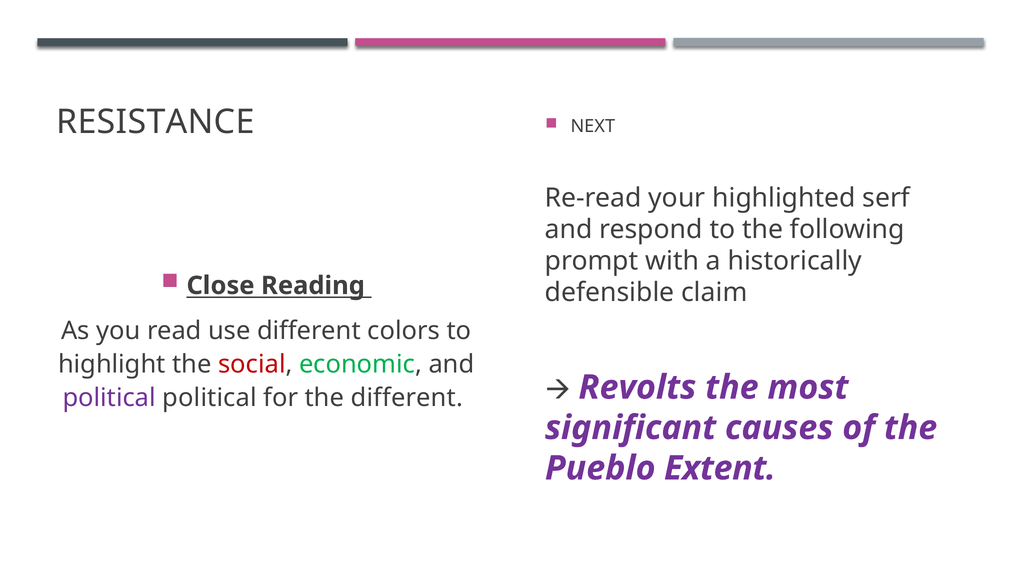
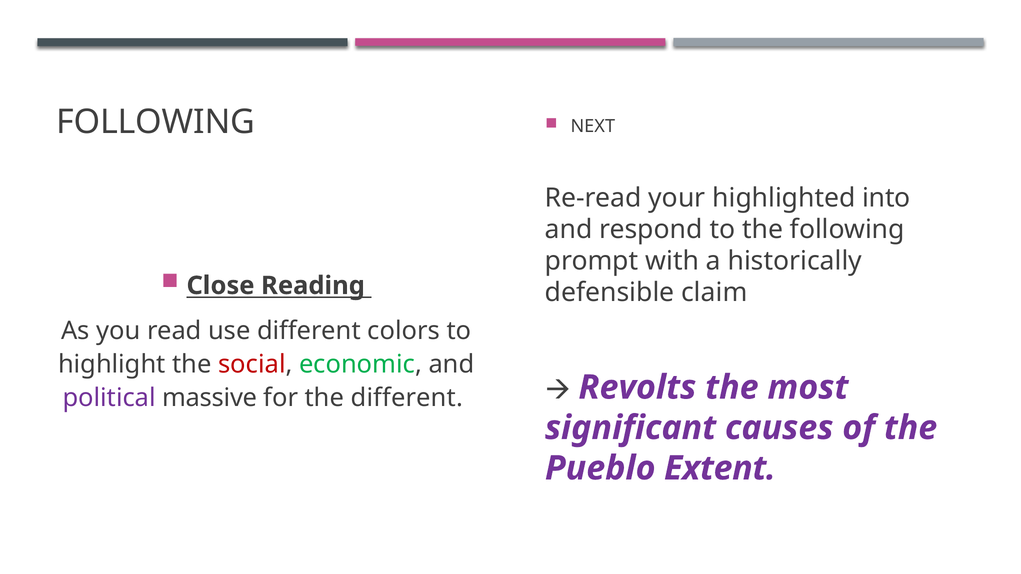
RESISTANCE at (155, 122): RESISTANCE -> FOLLOWING
serf: serf -> into
political political: political -> massive
